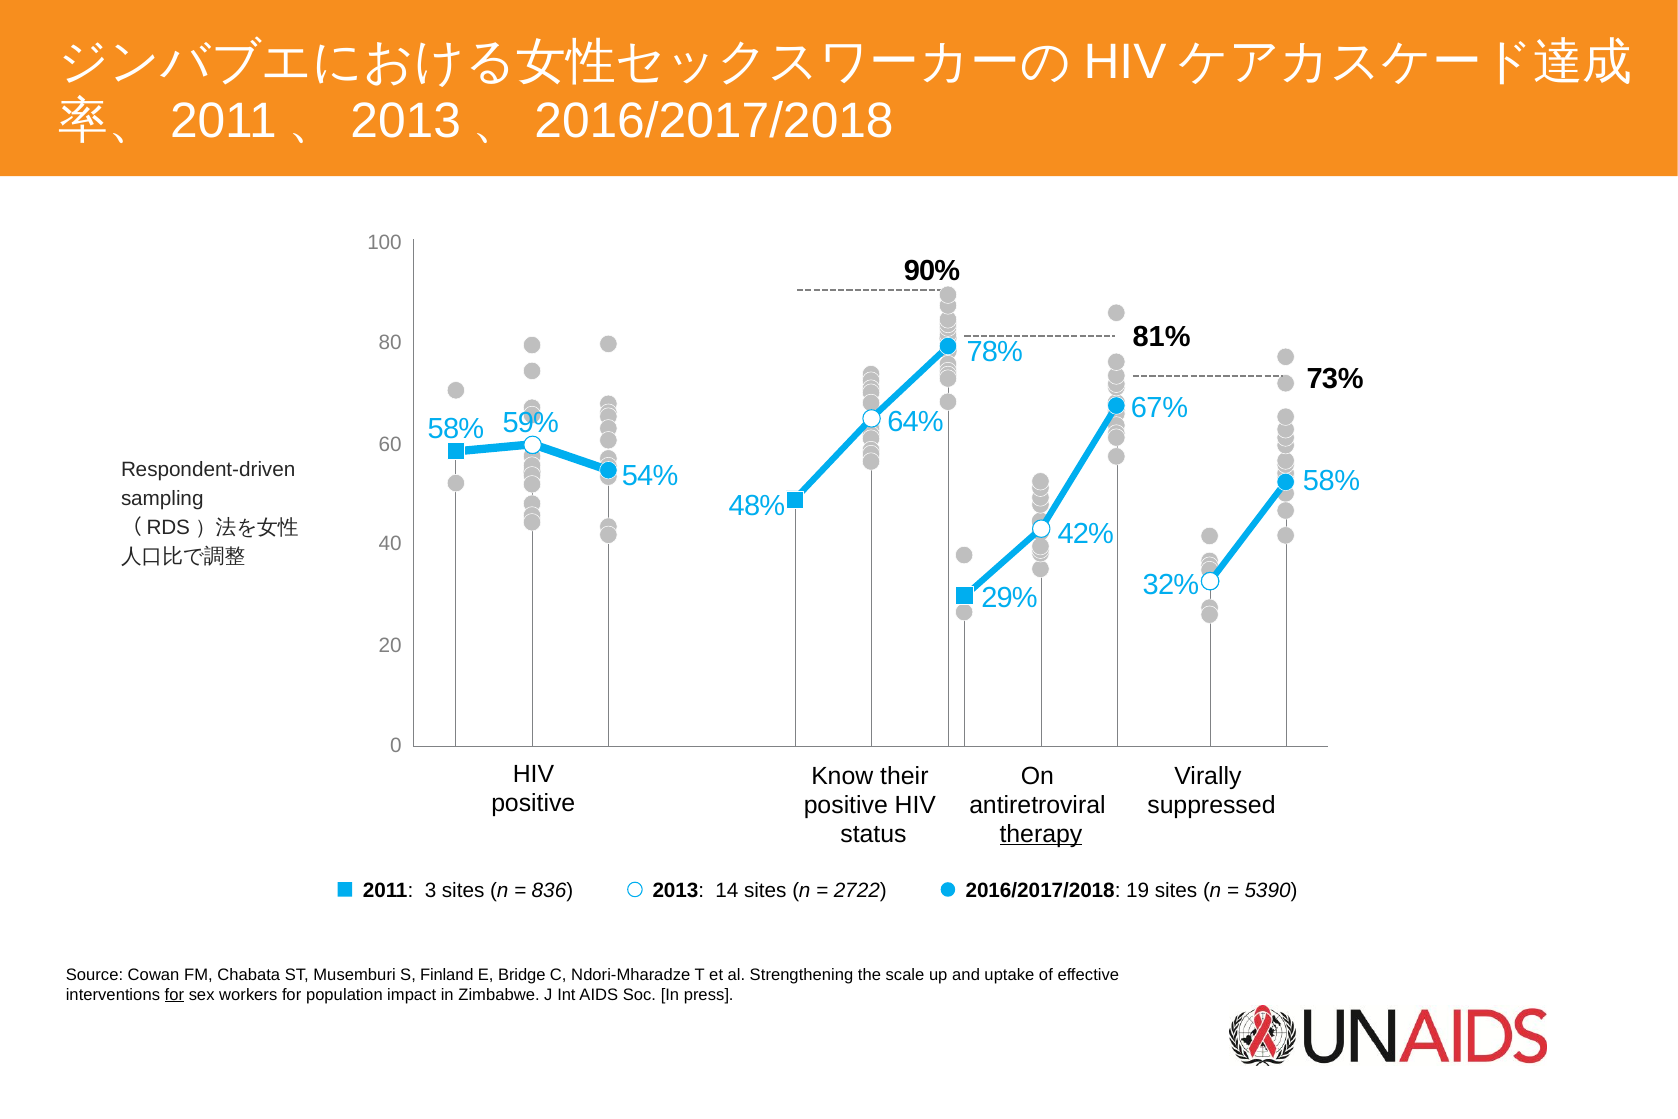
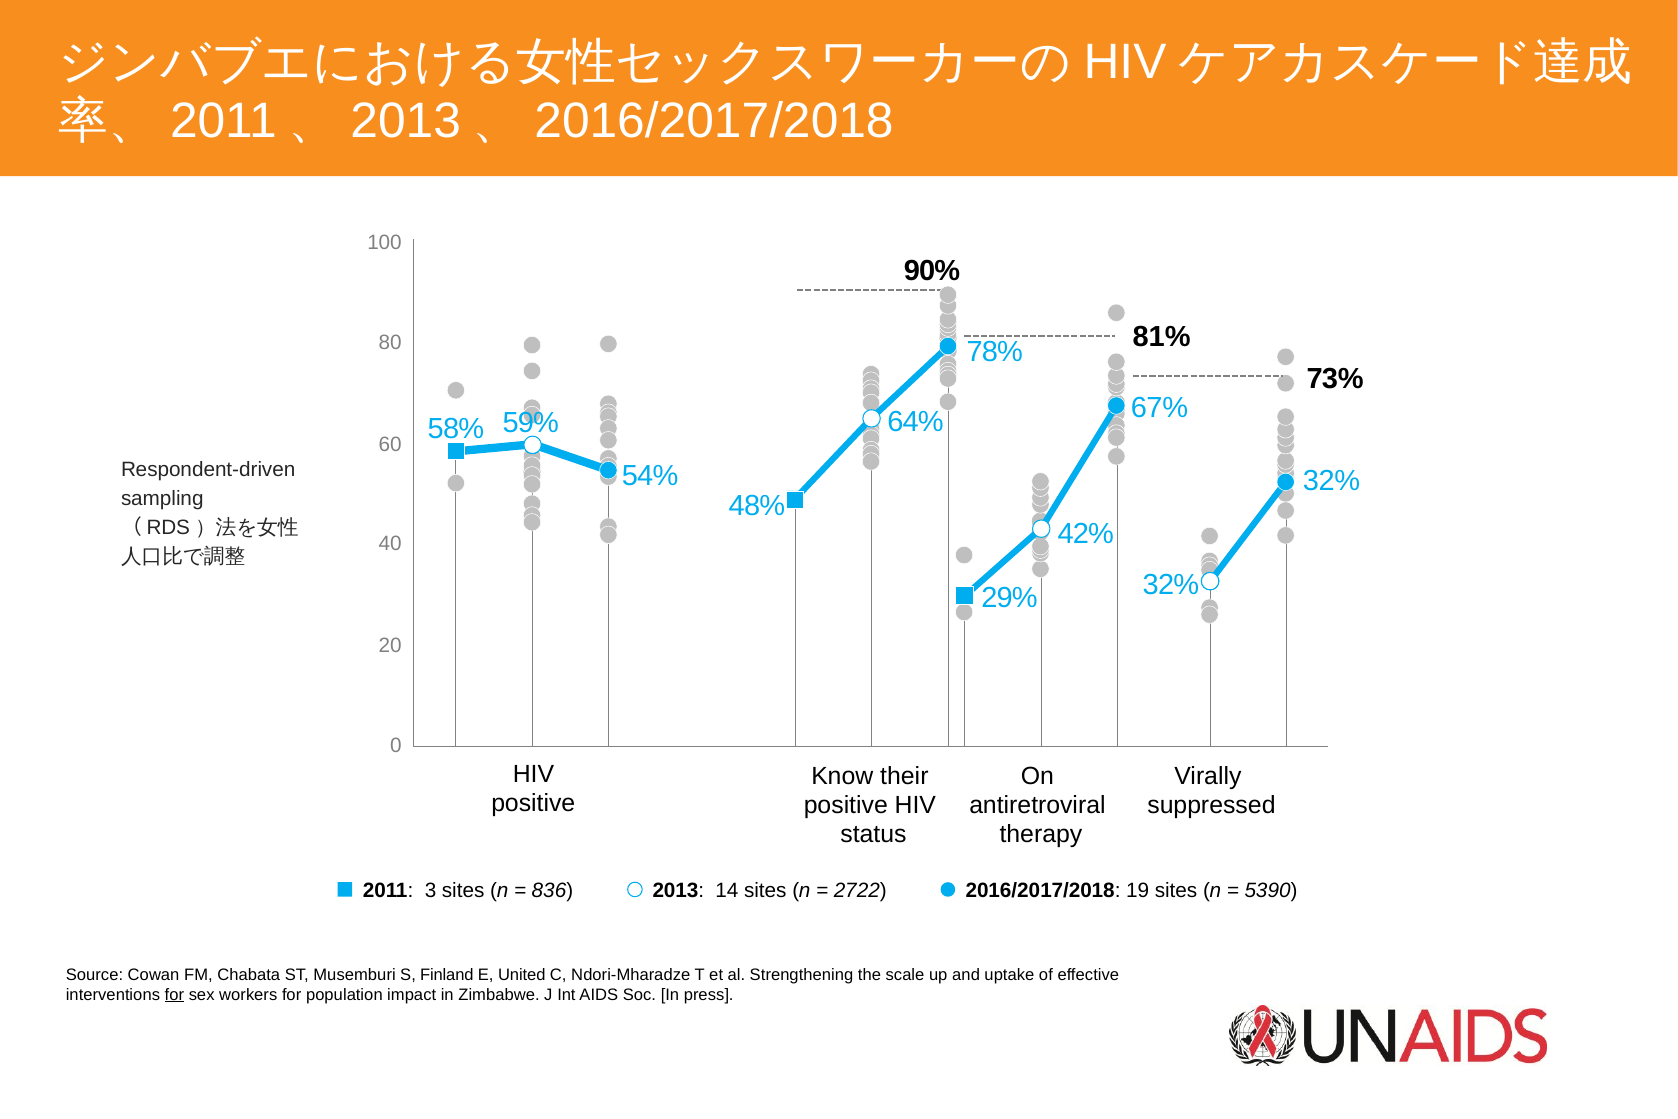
58% at (1332, 481): 58% -> 32%
therapy underline: present -> none
Bridge: Bridge -> United
